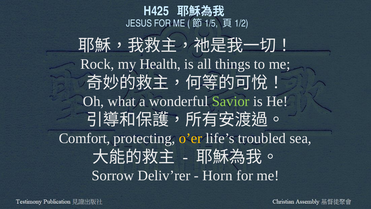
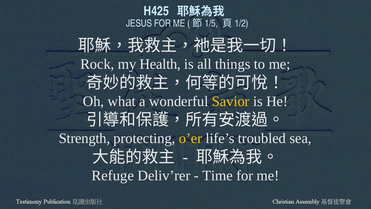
Savior colour: light green -> yellow
Comfort: Comfort -> Strength
Sorrow: Sorrow -> Refuge
Horn: Horn -> Time
